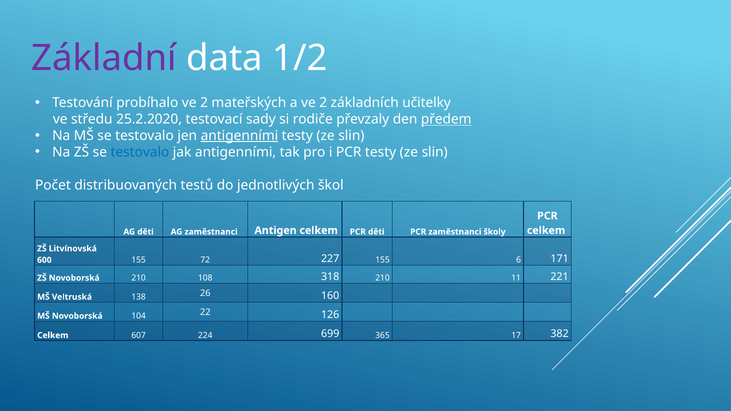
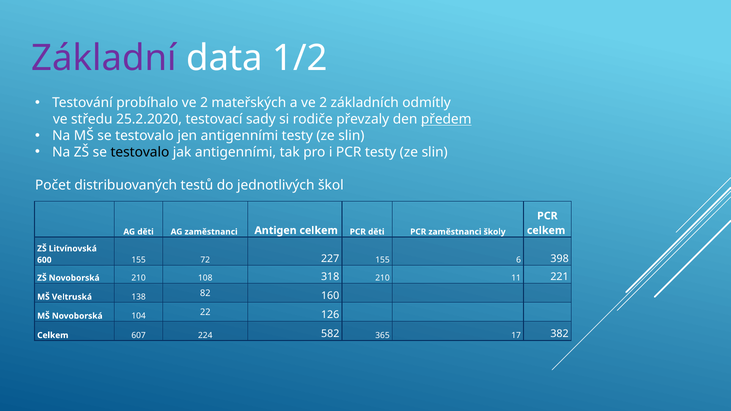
učitelky: učitelky -> odmítly
antigenními at (239, 136) underline: present -> none
testovalo at (140, 152) colour: blue -> black
171: 171 -> 398
26: 26 -> 82
699: 699 -> 582
